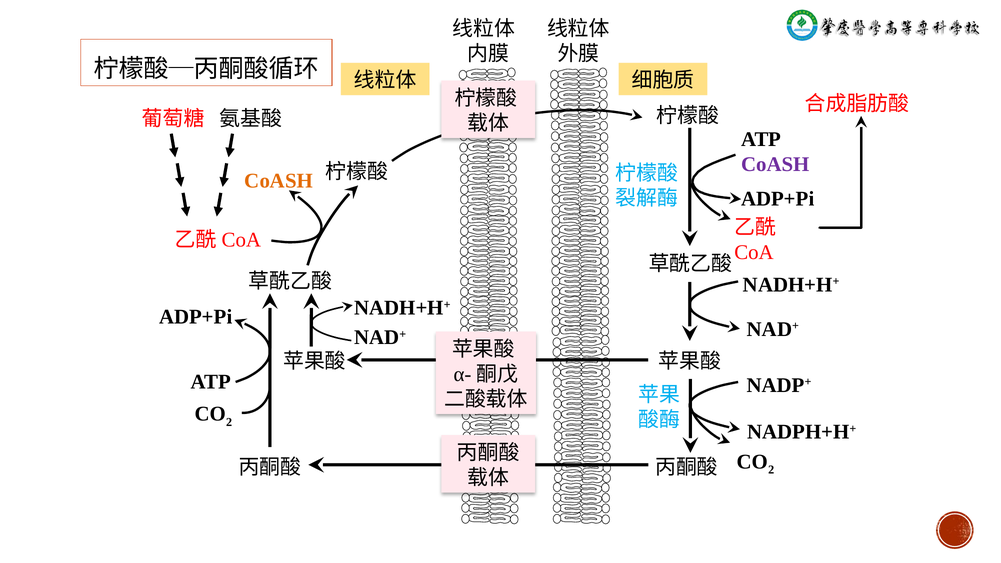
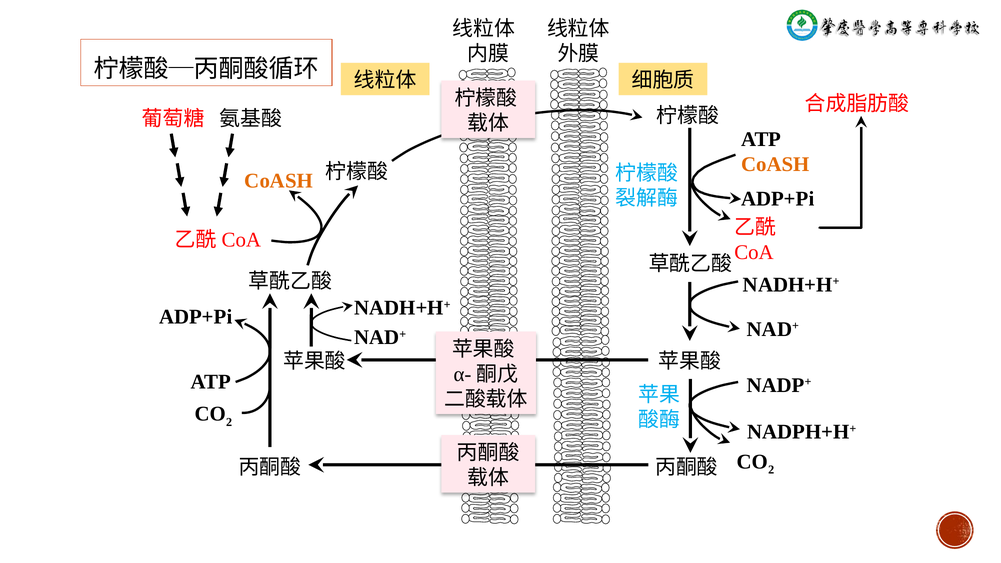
CoASH at (775, 165) colour: purple -> orange
